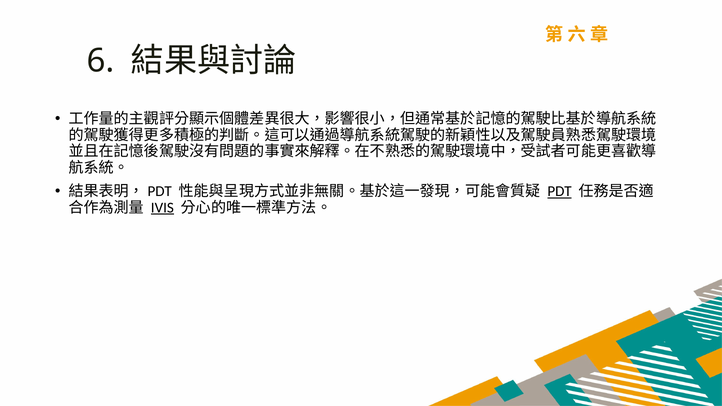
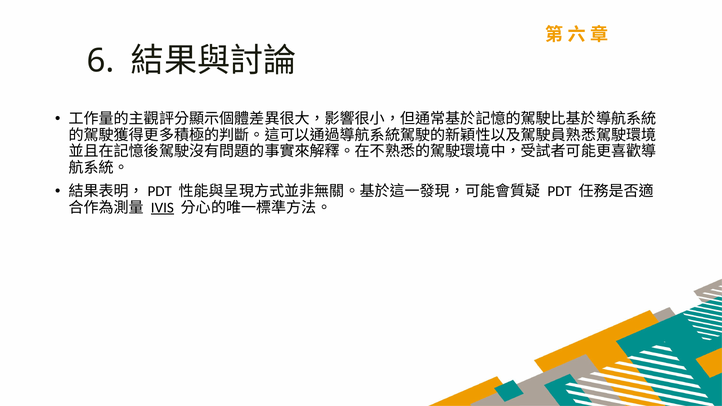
PDT underline: present -> none
